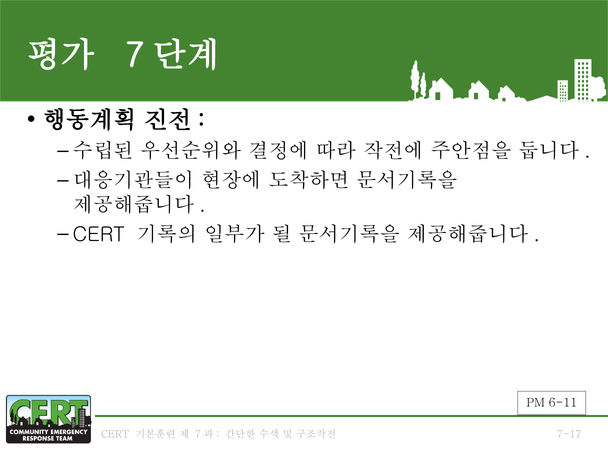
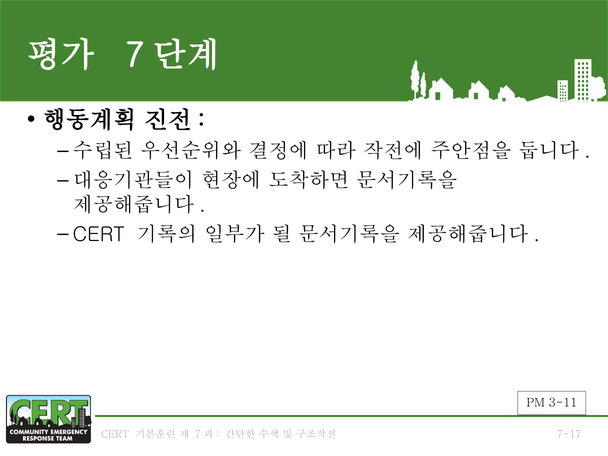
6-11: 6-11 -> 3-11
